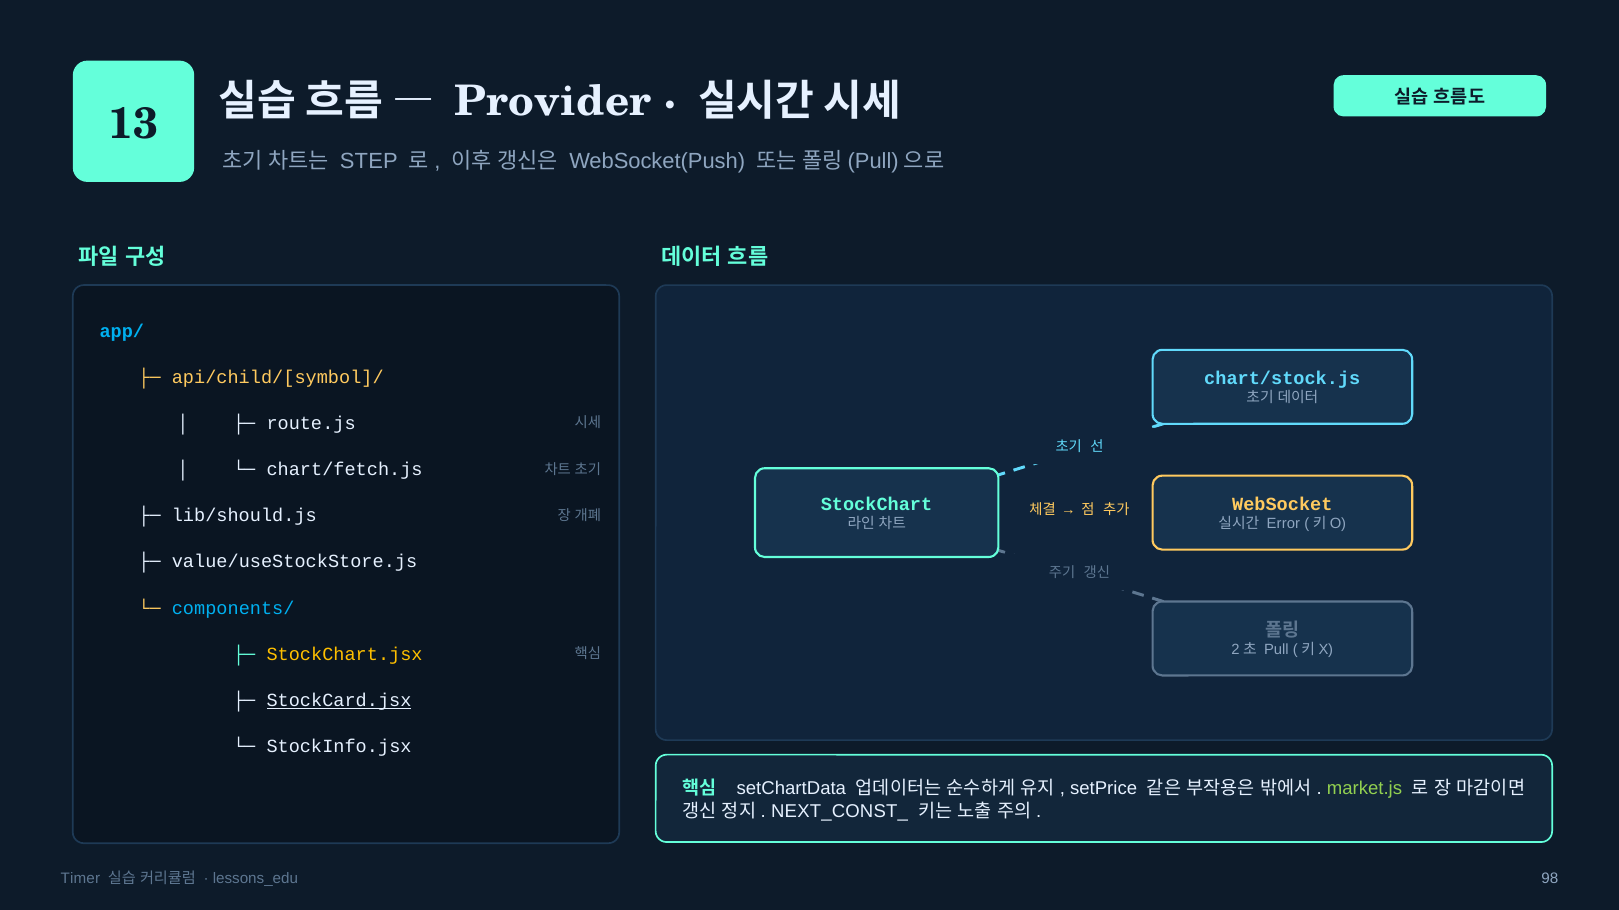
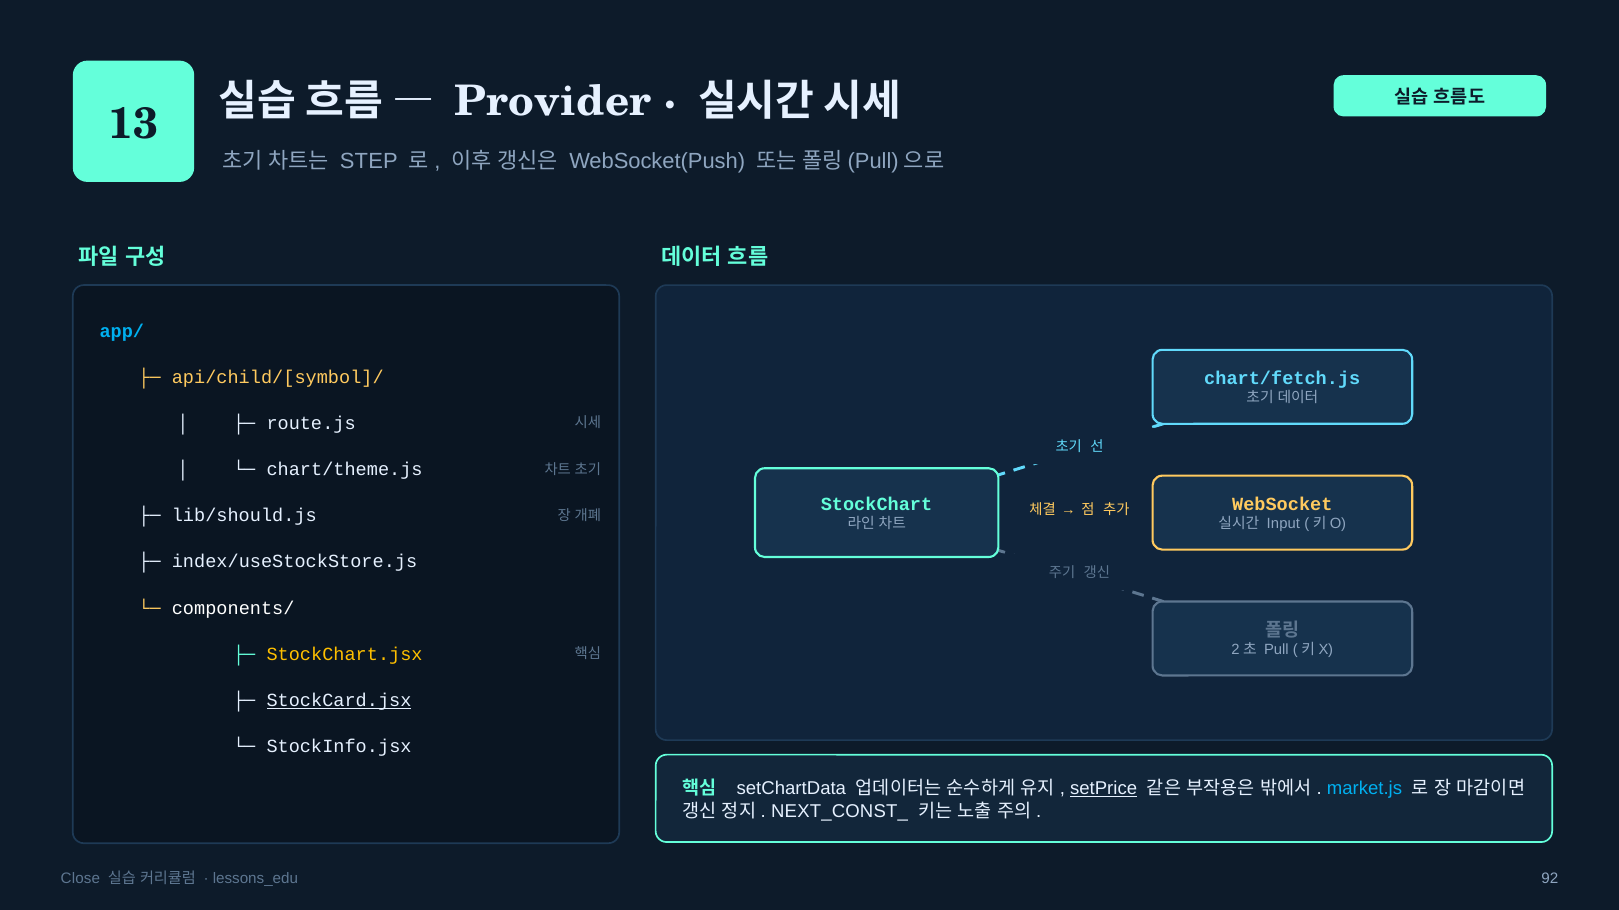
chart/stock.js: chart/stock.js -> chart/fetch.js
chart/fetch.js: chart/fetch.js -> chart/theme.js
Error: Error -> Input
value/useStockStore.js: value/useStockStore.js -> index/useStockStore.js
components/ colour: light blue -> white
setPrice underline: none -> present
market.js colour: light green -> light blue
Timer: Timer -> Close
98: 98 -> 92
